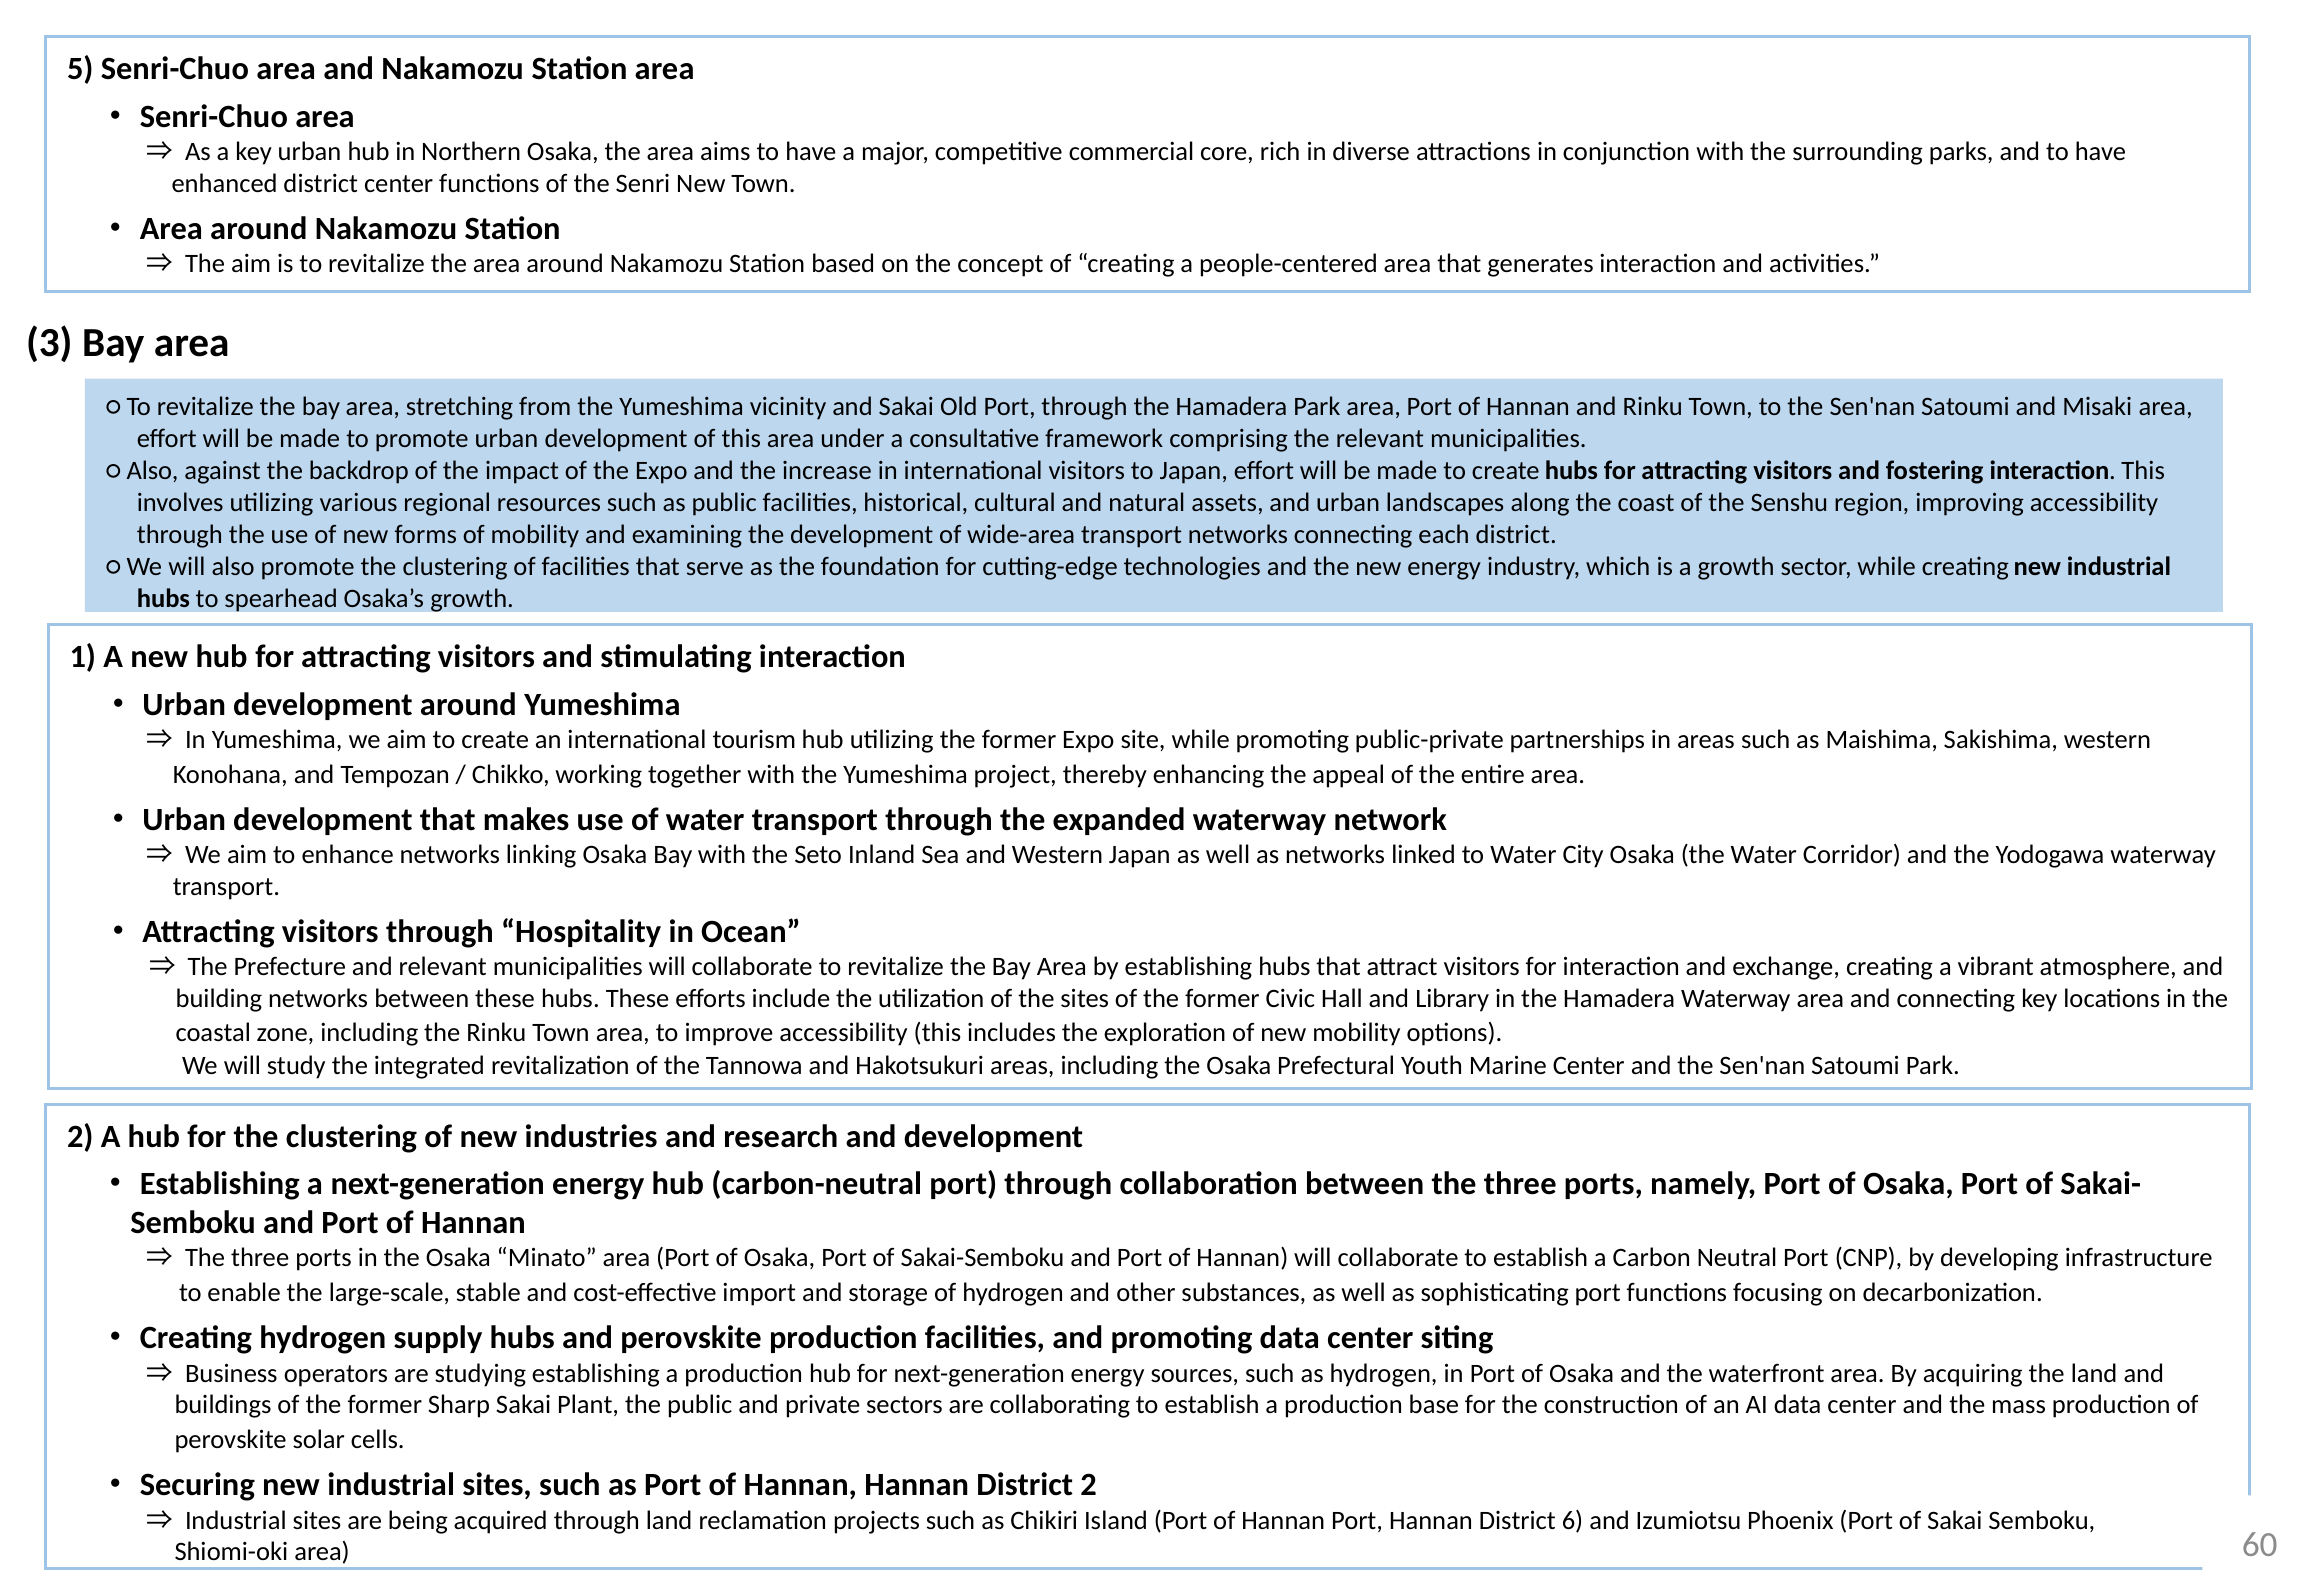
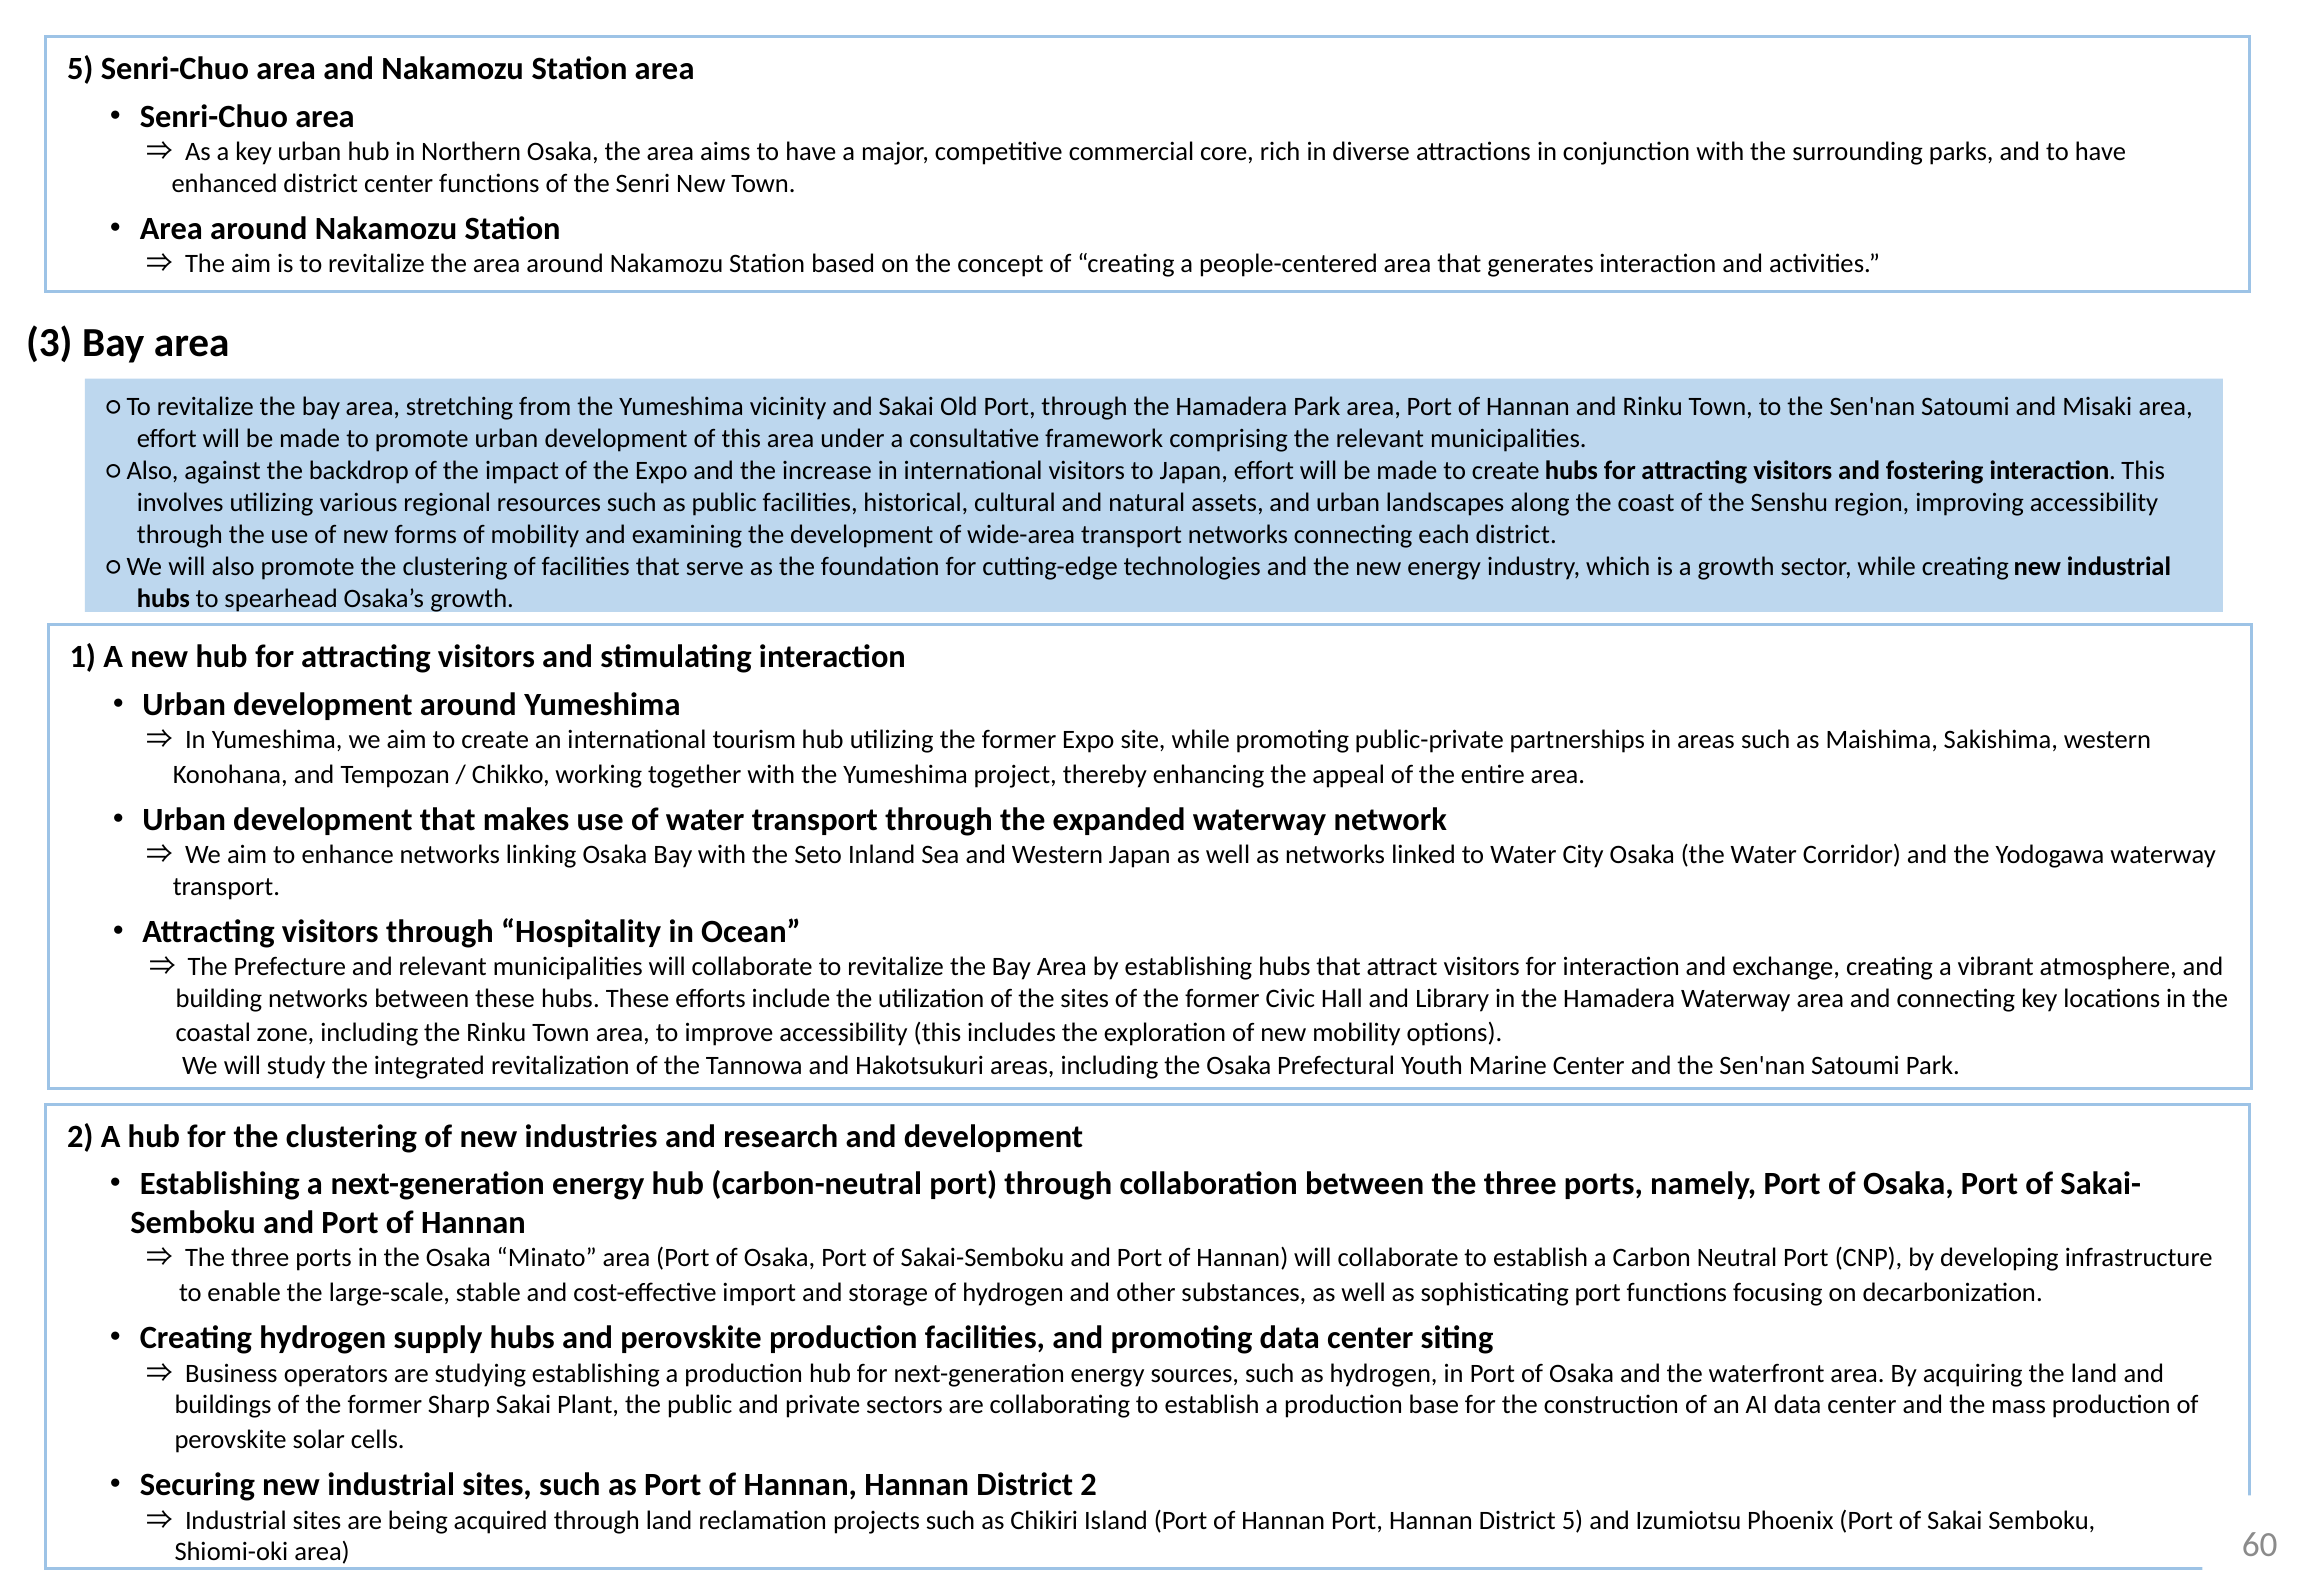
District 6: 6 -> 5
